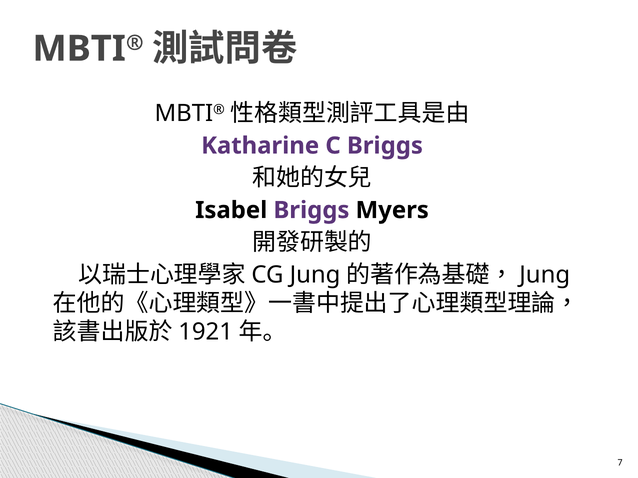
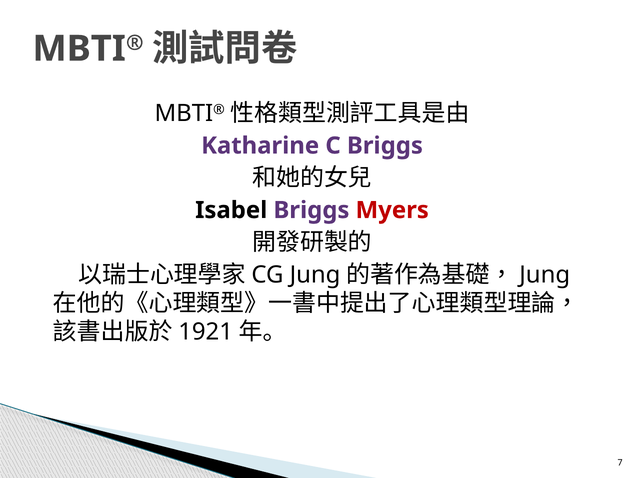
Myers colour: black -> red
